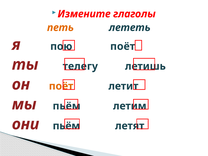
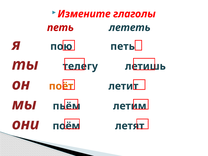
петь at (60, 28) colour: orange -> red
пою поёт: поёт -> петь
они пьём: пьём -> поём
